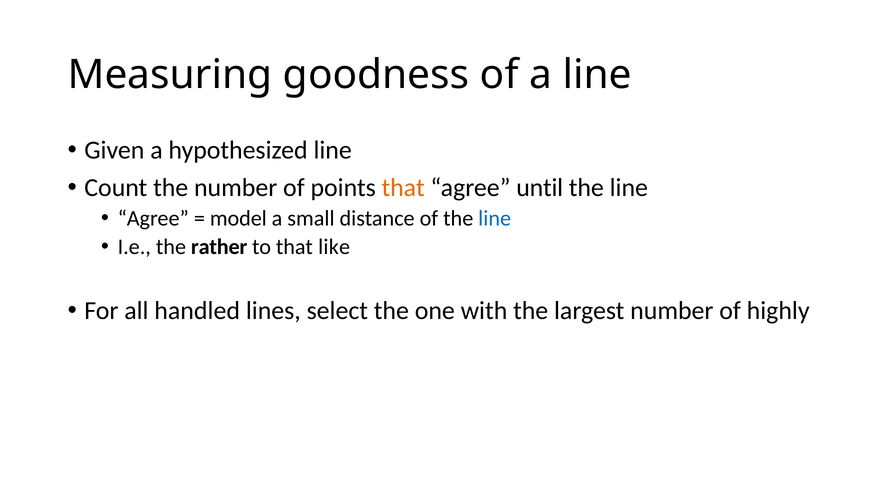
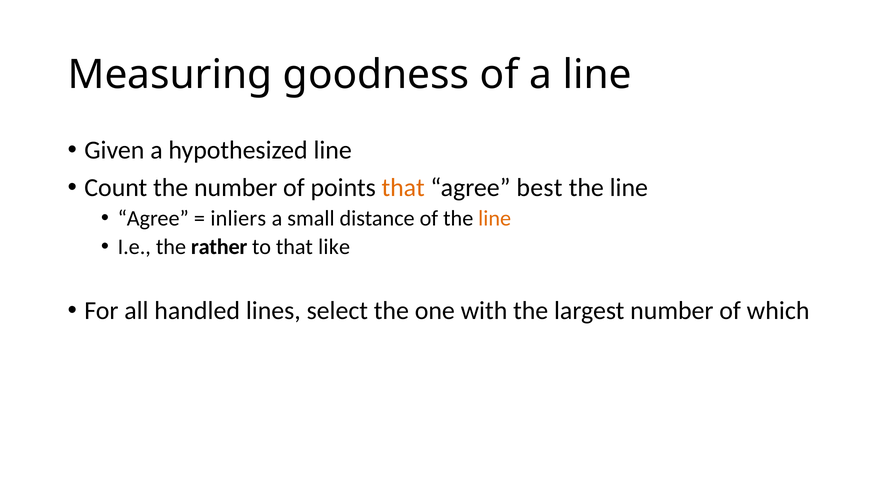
until: until -> best
model: model -> inliers
line at (495, 218) colour: blue -> orange
highly: highly -> which
